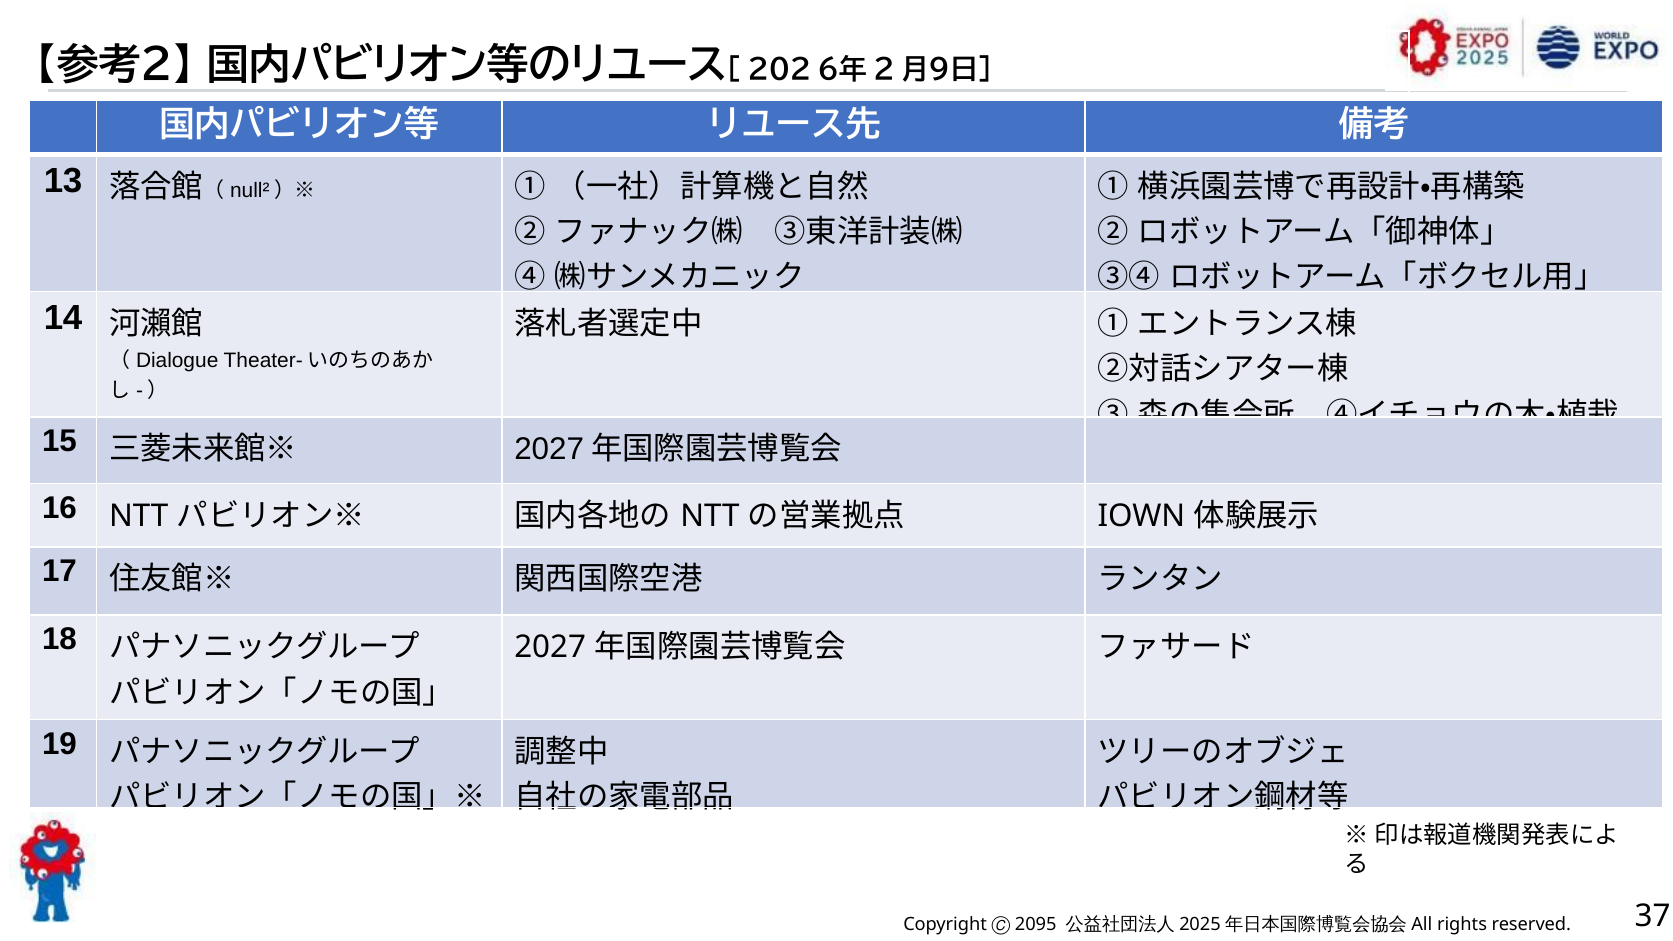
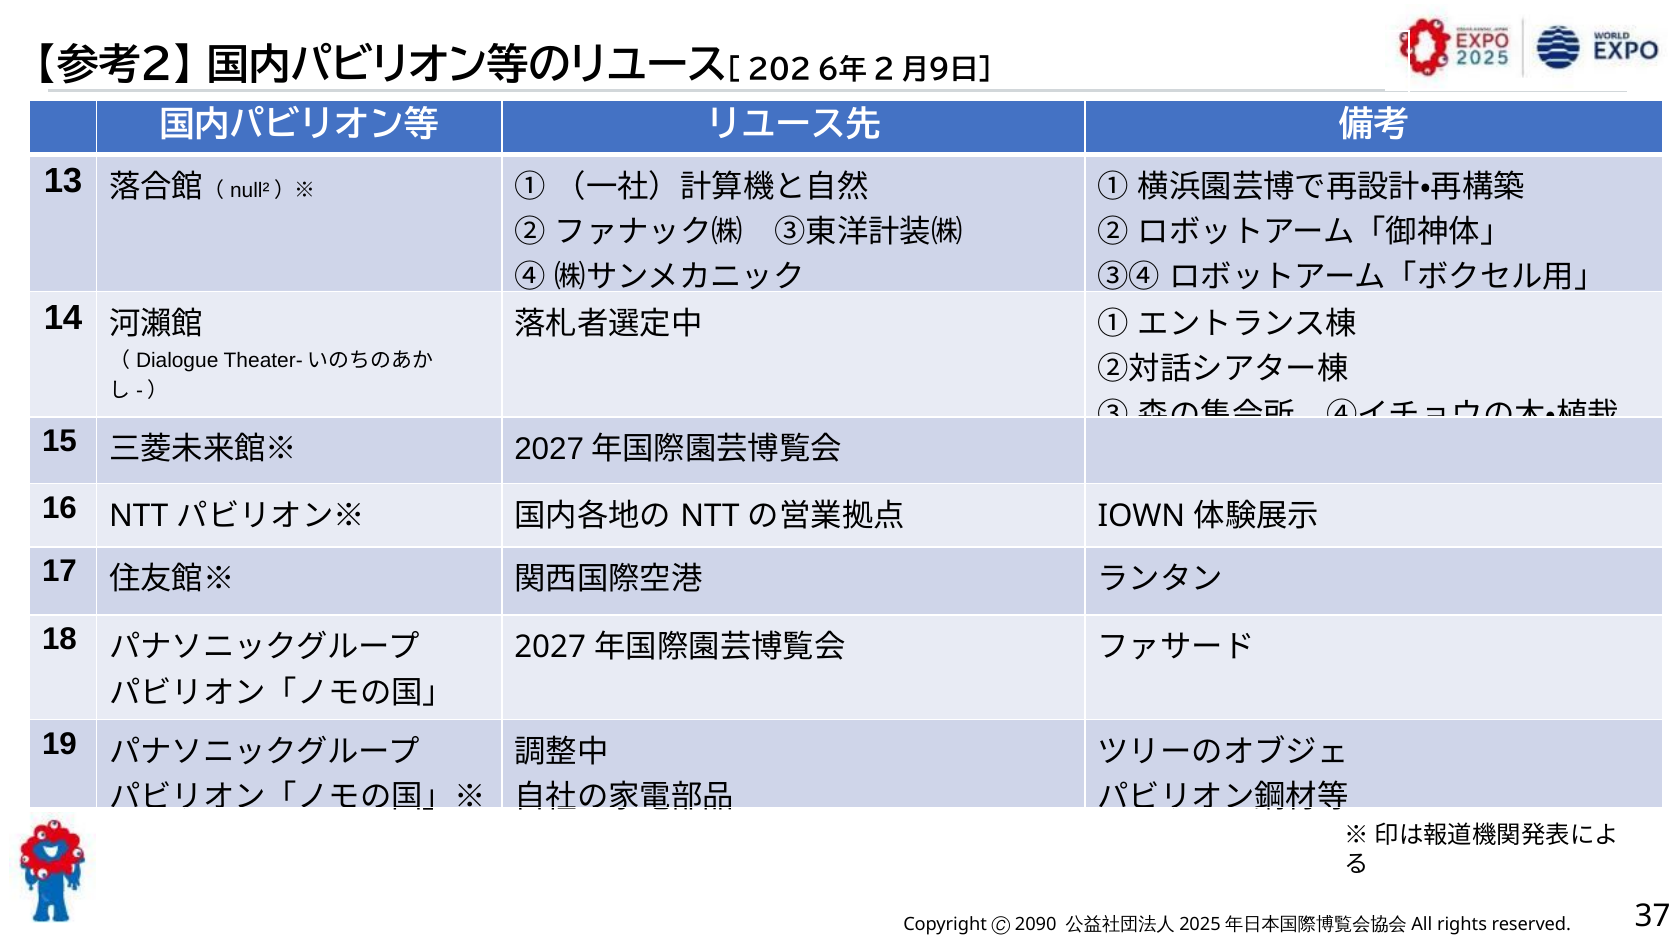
2095: 2095 -> 2090
